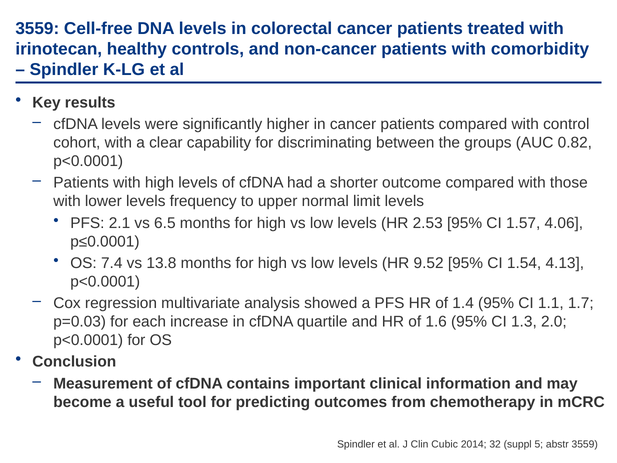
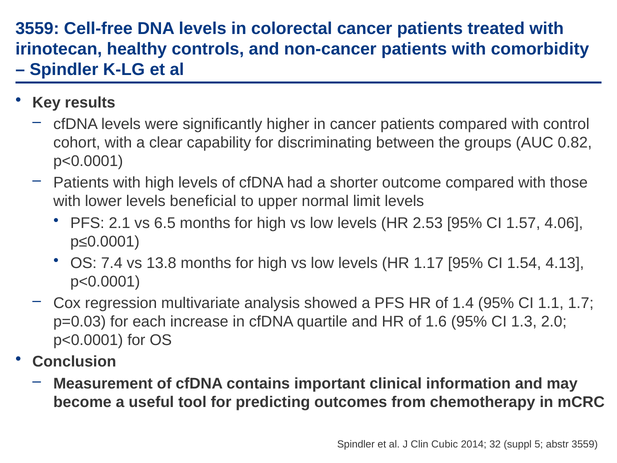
frequency: frequency -> beneficial
9.52: 9.52 -> 1.17
